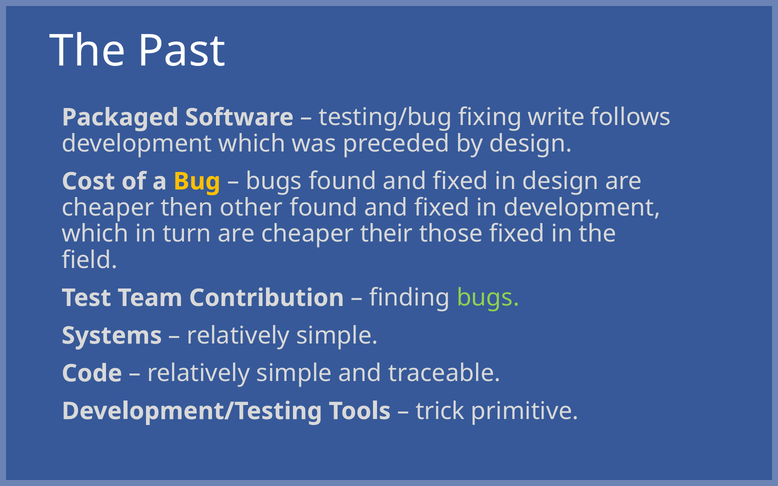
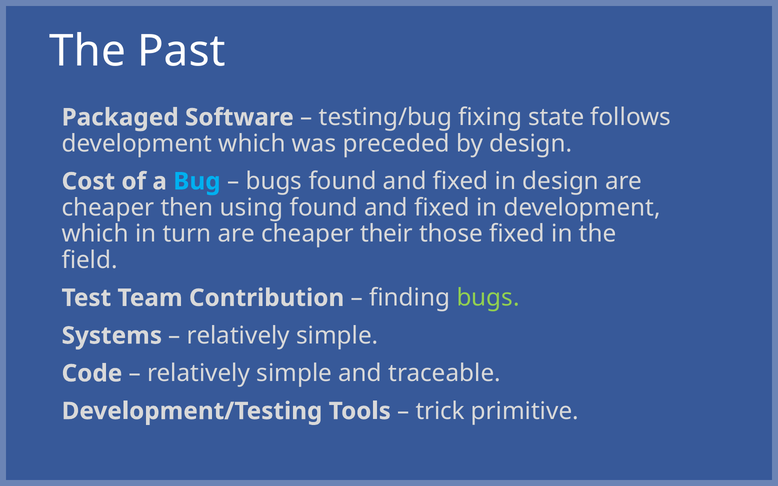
write: write -> state
Bug colour: yellow -> light blue
other: other -> using
